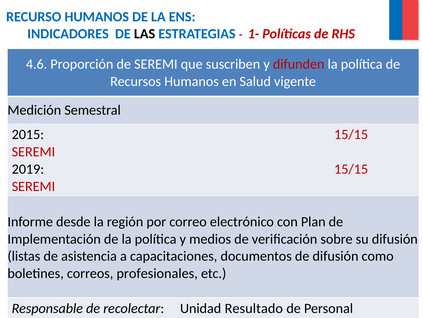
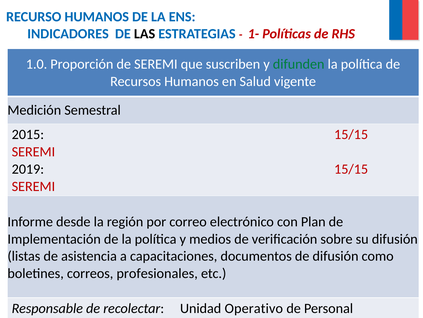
4.6: 4.6 -> 1.0
difunden colour: red -> green
Resultado: Resultado -> Operativo
